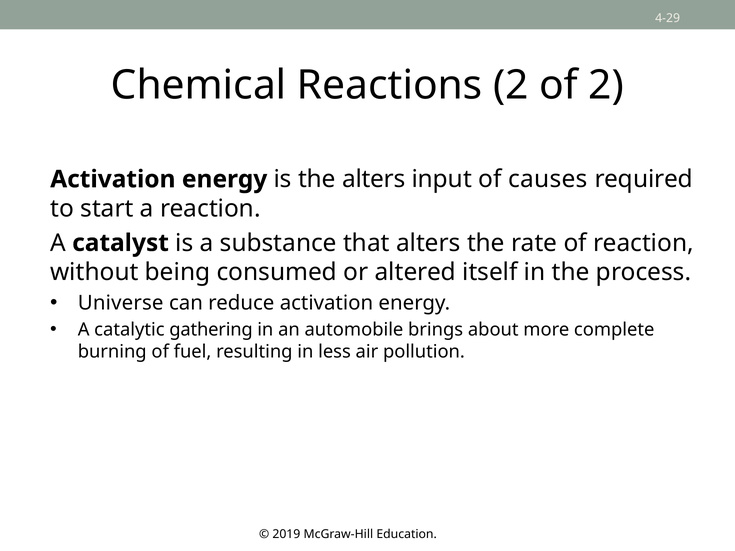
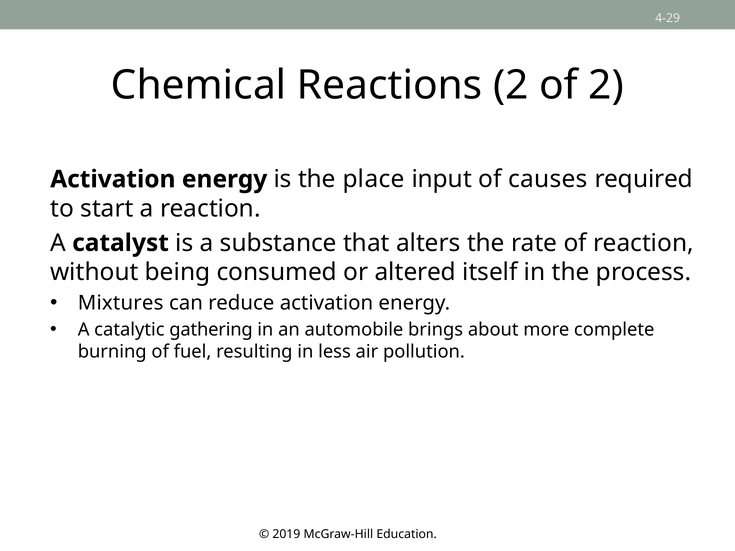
the alters: alters -> place
Universe: Universe -> Mixtures
